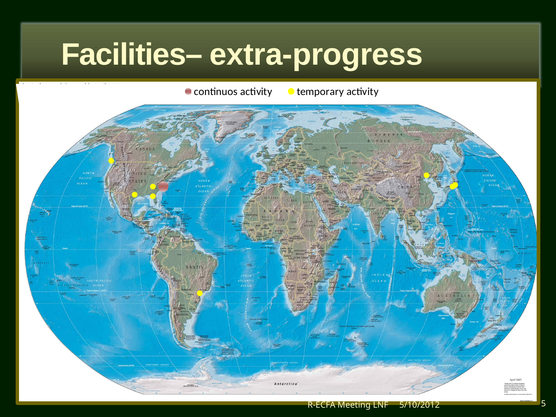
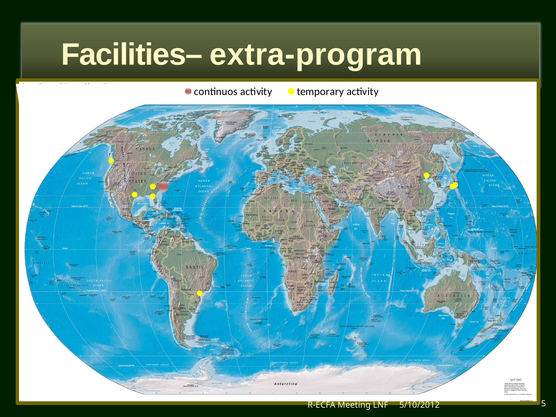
extra-progress: extra-progress -> extra-program
